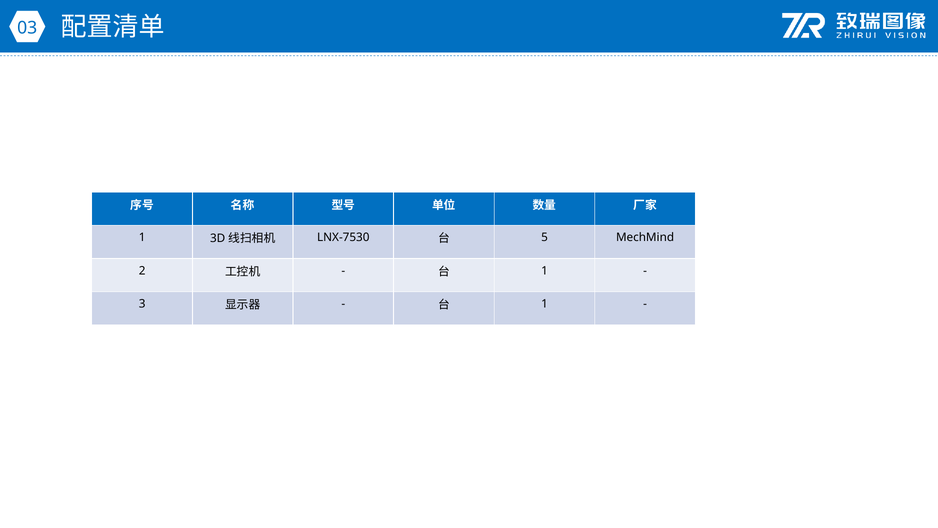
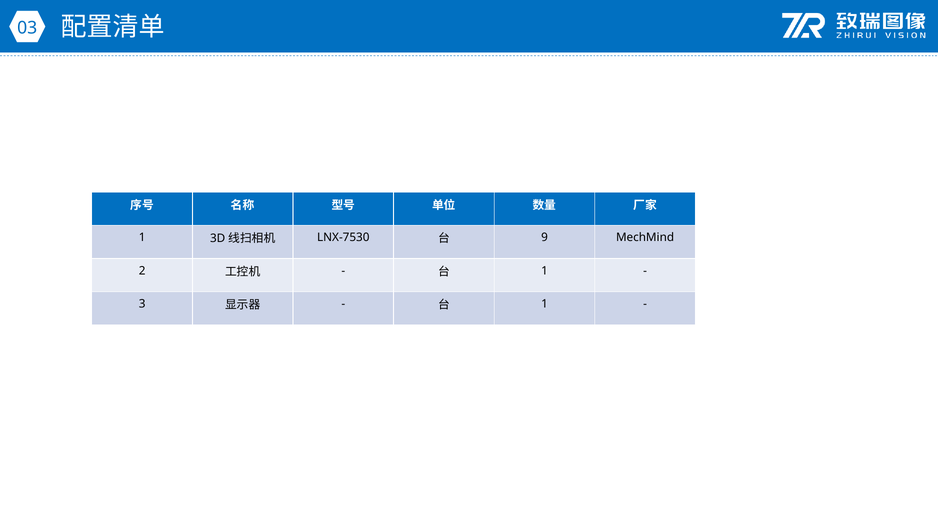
5: 5 -> 9
